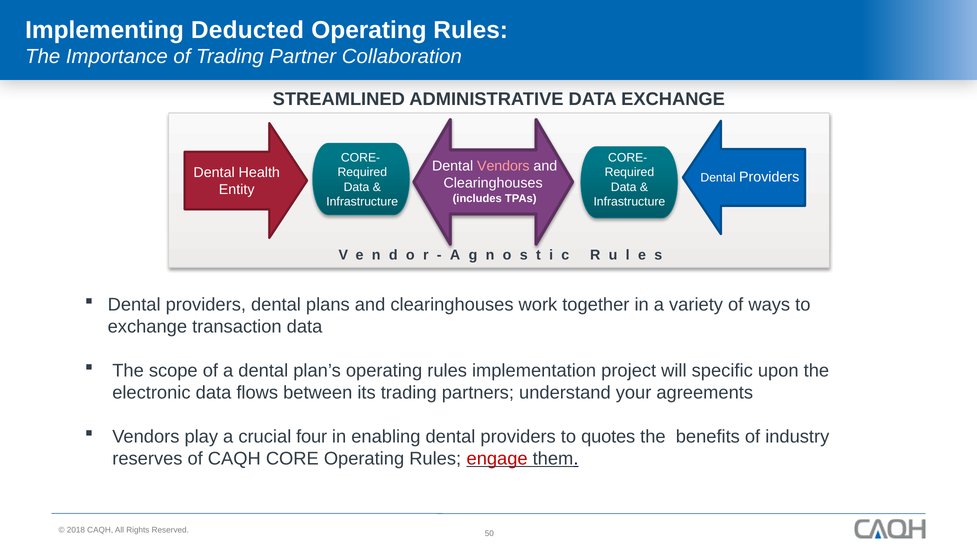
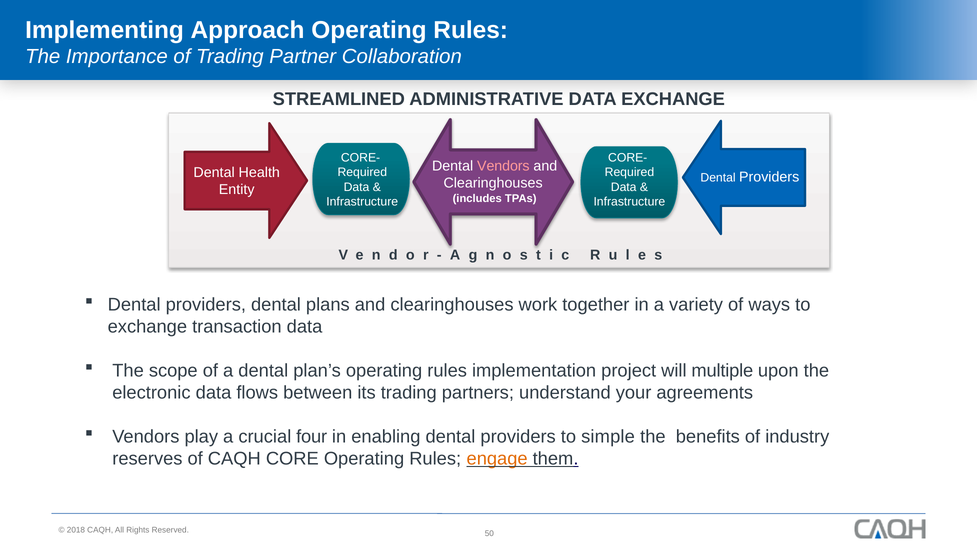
Deducted: Deducted -> Approach
specific: specific -> multiple
quotes: quotes -> simple
engage colour: red -> orange
